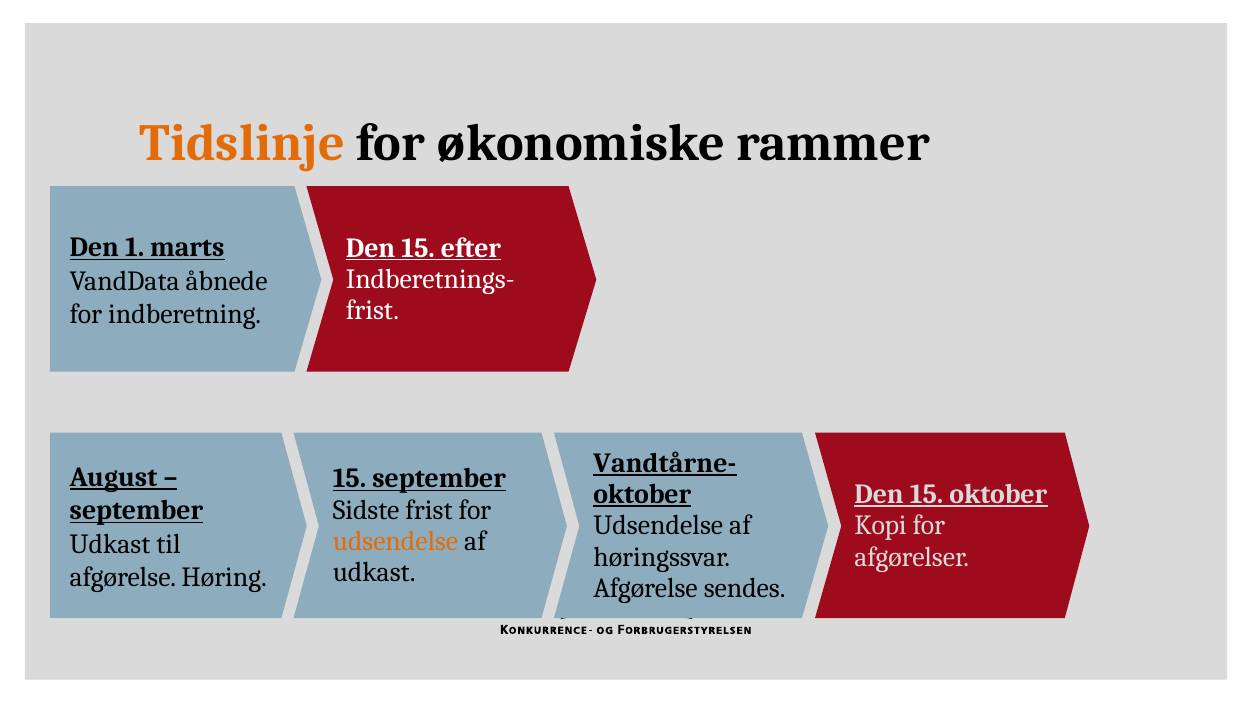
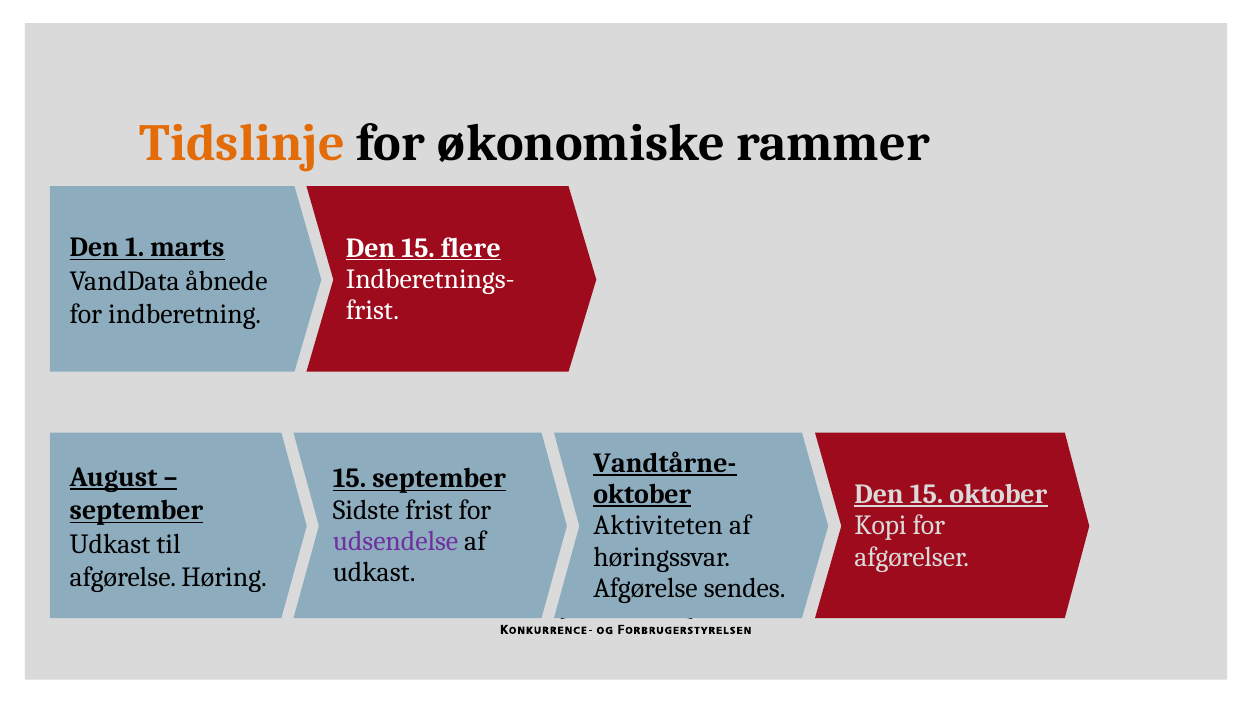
efter: efter -> flere
Udsendelse at (658, 526): Udsendelse -> Aktiviteten
udsendelse at (396, 541) colour: orange -> purple
